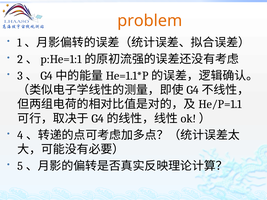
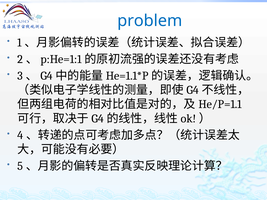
problem colour: orange -> blue
